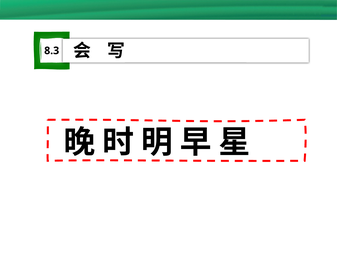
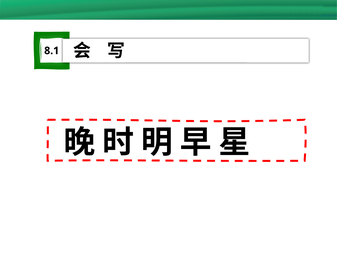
8.3: 8.3 -> 8.1
